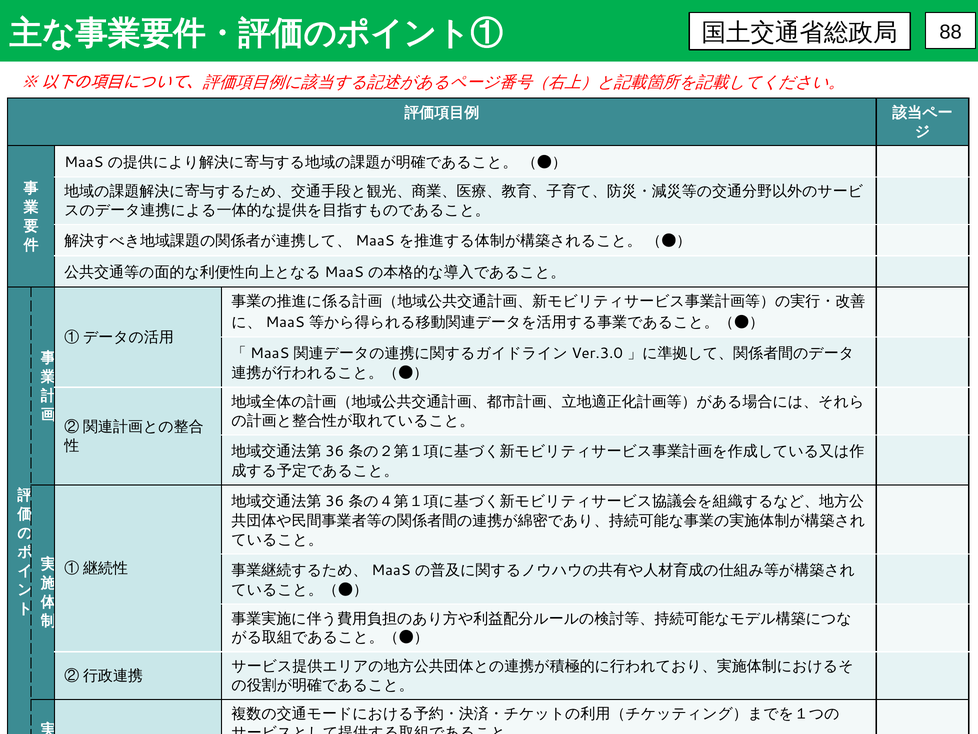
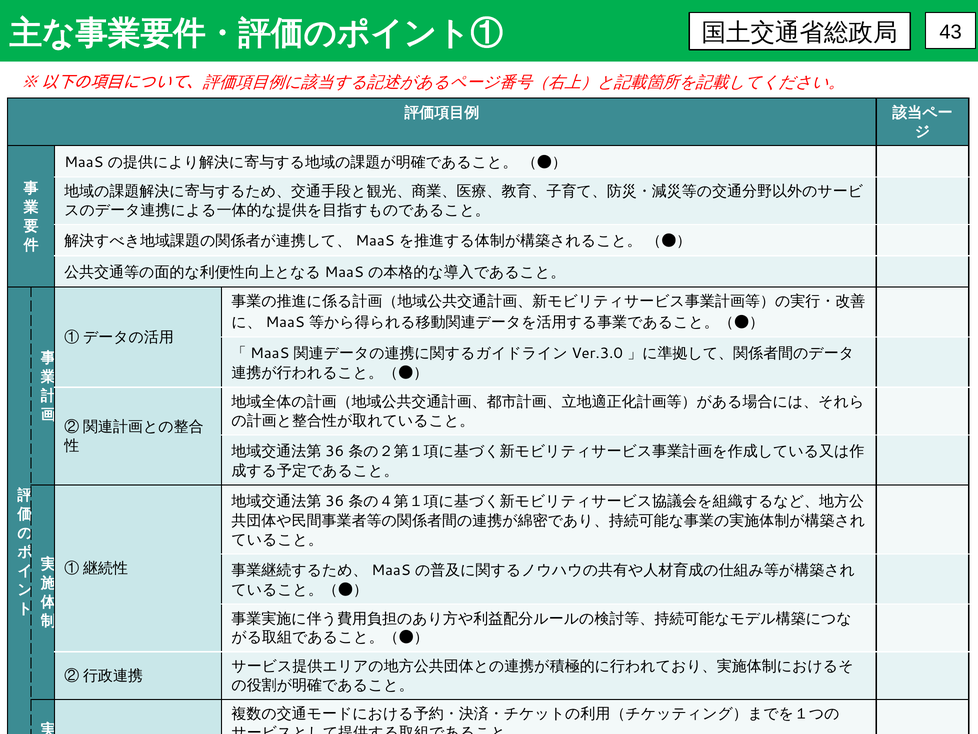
88: 88 -> 43
